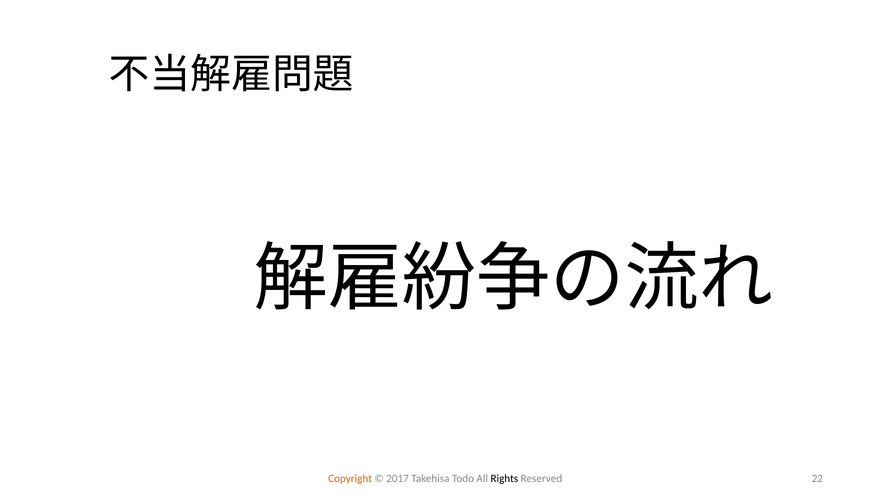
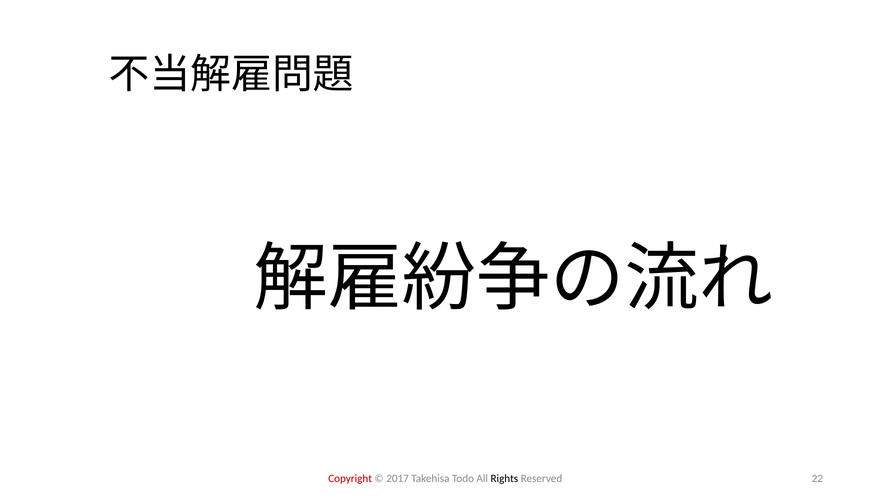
Copyright colour: orange -> red
